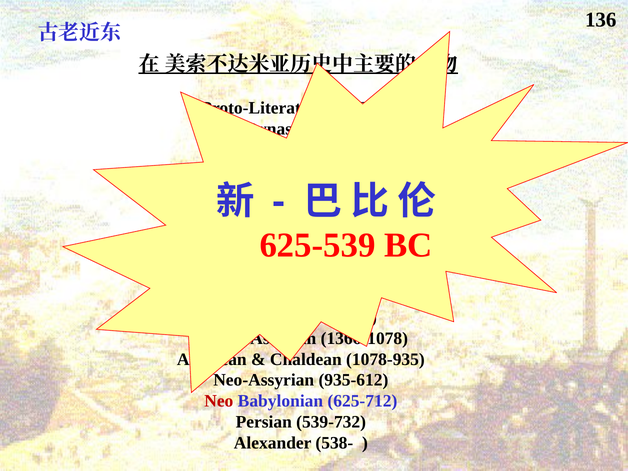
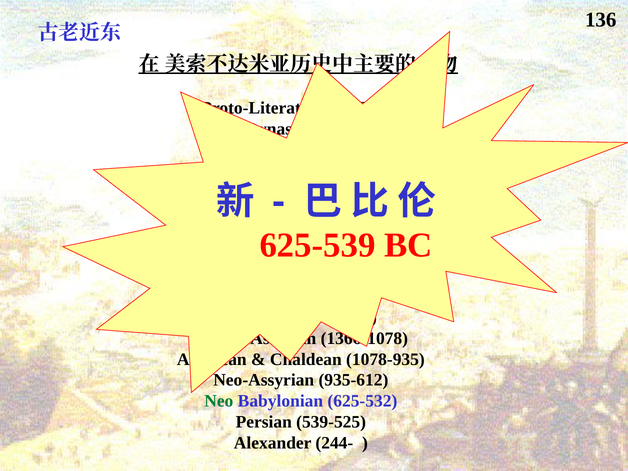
Neo colour: red -> green
625-712: 625-712 -> 625-532
539-732: 539-732 -> 539-525
538-: 538- -> 244-
